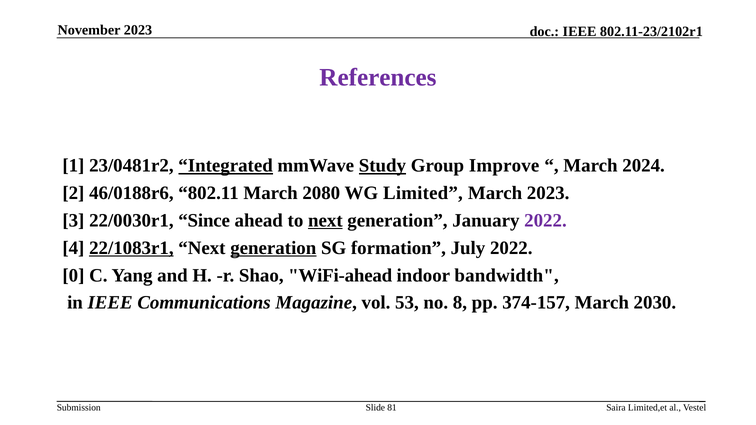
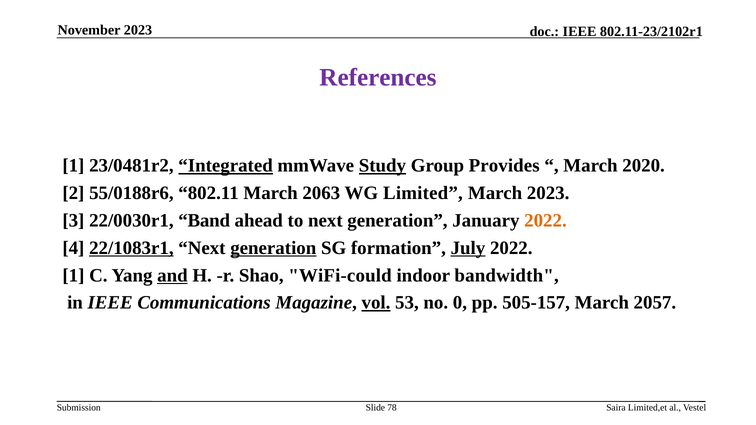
Improve: Improve -> Provides
2024: 2024 -> 2020
46/0188r6: 46/0188r6 -> 55/0188r6
2080: 2080 -> 2063
Since: Since -> Band
next at (325, 221) underline: present -> none
2022 at (545, 221) colour: purple -> orange
July underline: none -> present
0 at (73, 275): 0 -> 1
and underline: none -> present
WiFi-ahead: WiFi-ahead -> WiFi-could
vol underline: none -> present
8: 8 -> 0
374-157: 374-157 -> 505-157
2030: 2030 -> 2057
81: 81 -> 78
